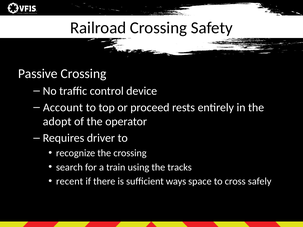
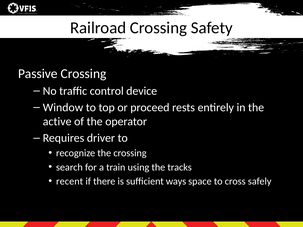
Account: Account -> Window
adopt: adopt -> active
